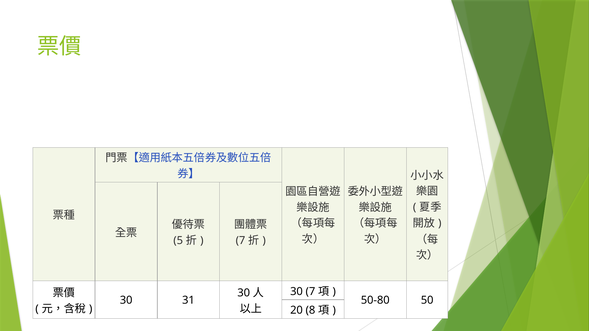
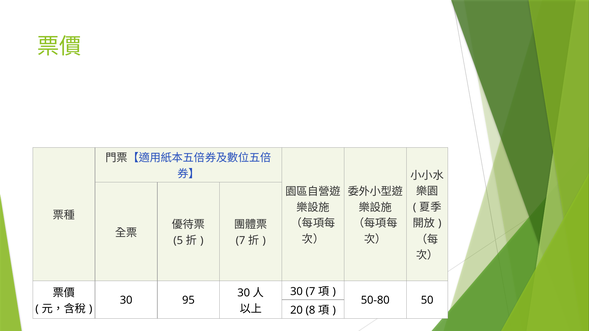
31: 31 -> 95
